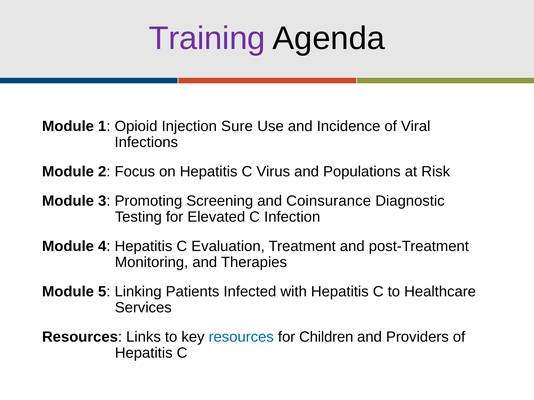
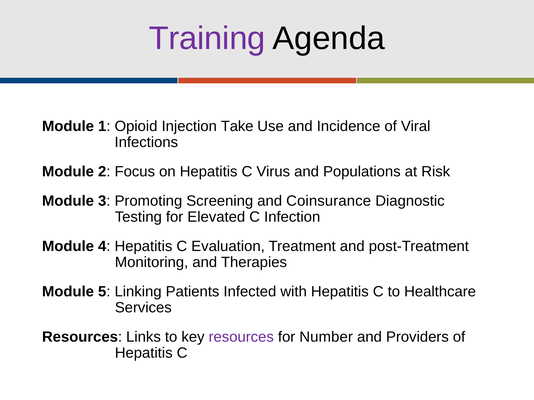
Sure: Sure -> Take
resources at (241, 337) colour: blue -> purple
Children: Children -> Number
